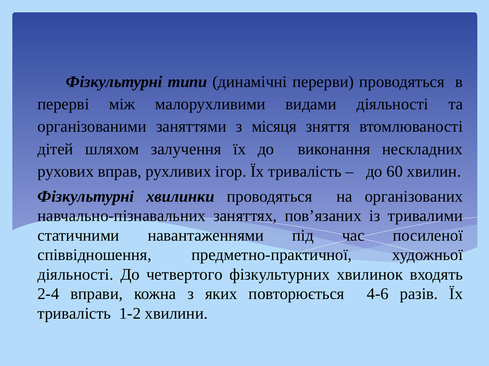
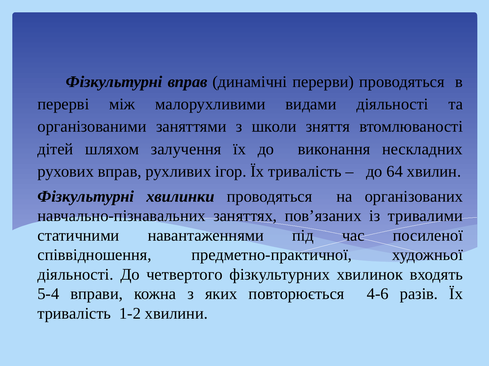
Фізкультурні типи: типи -> вправ
місяця: місяця -> школи
60: 60 -> 64
2-4: 2-4 -> 5-4
